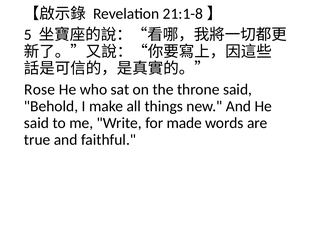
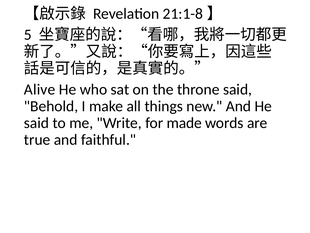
Rose: Rose -> Alive
